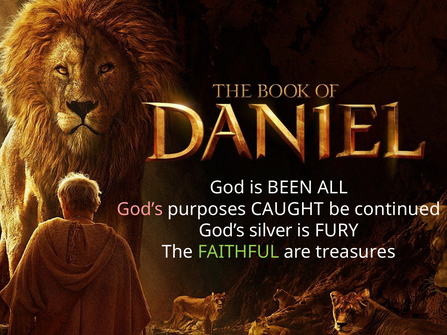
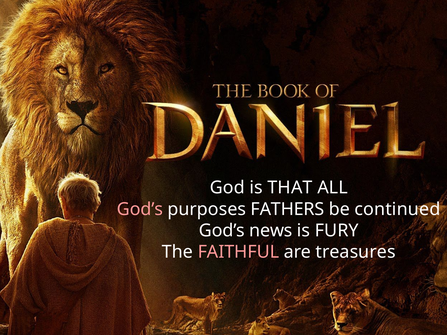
BEEN: BEEN -> THAT
CAUGHT: CAUGHT -> FATHERS
silver: silver -> news
FAITHFUL colour: light green -> pink
